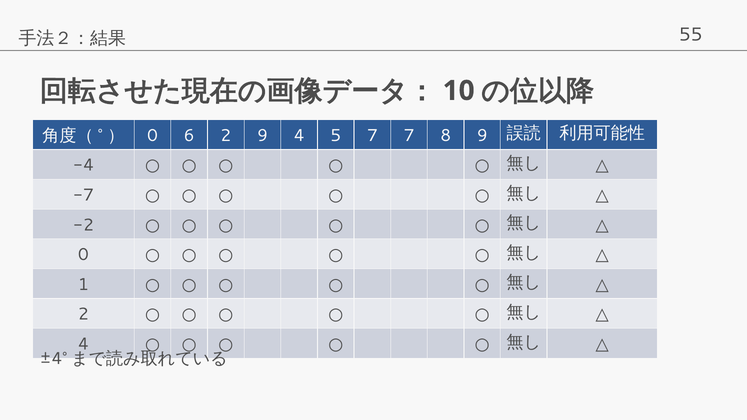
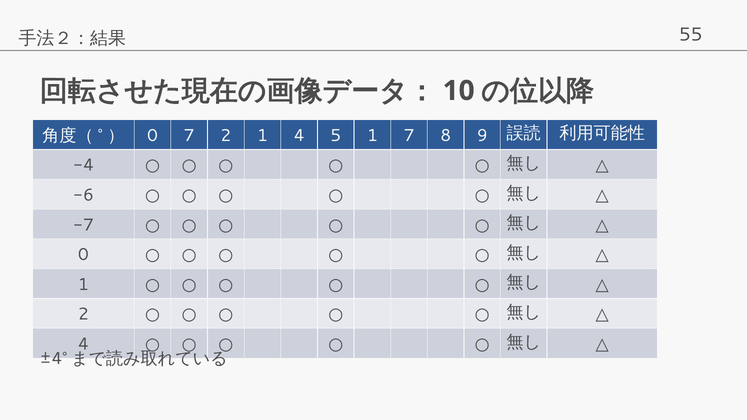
0 6: 6 -> 7
2 9: 9 -> 1
5 7: 7 -> 1
-7: -7 -> -6
-2: -2 -> -7
